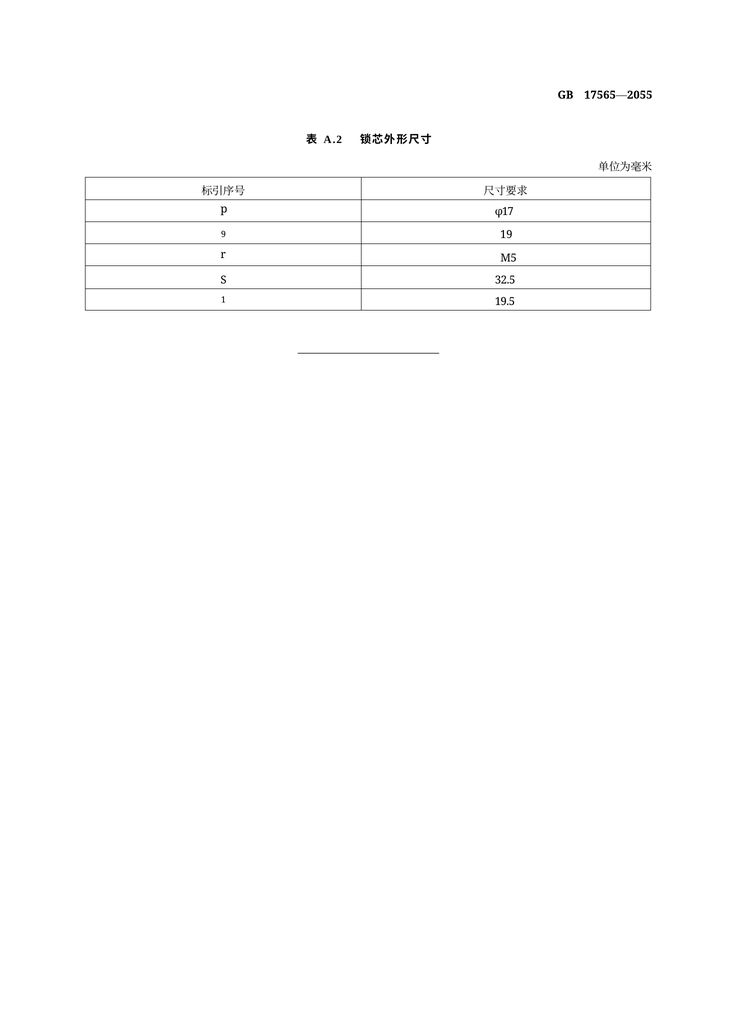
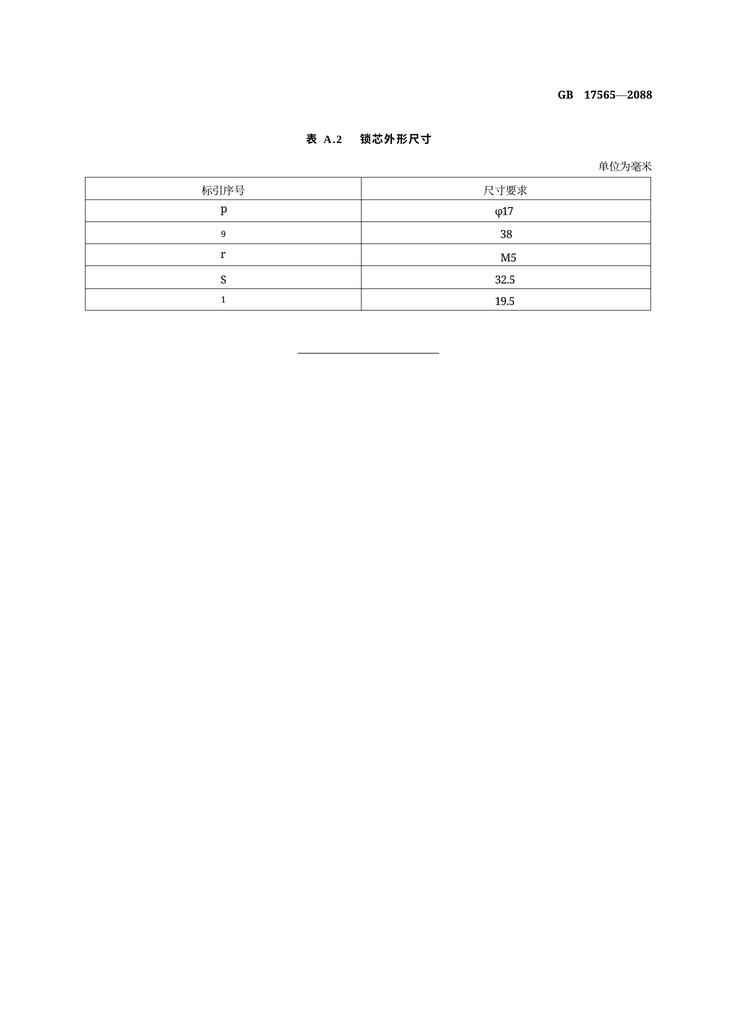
17565—2055: 17565—2055 -> 17565—2088
19: 19 -> 38
